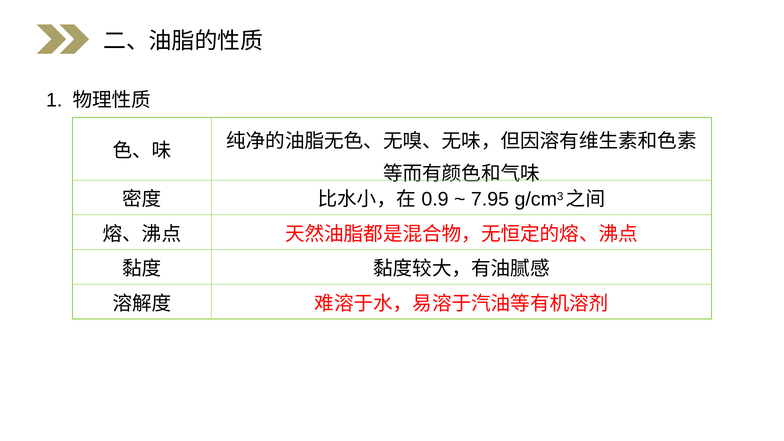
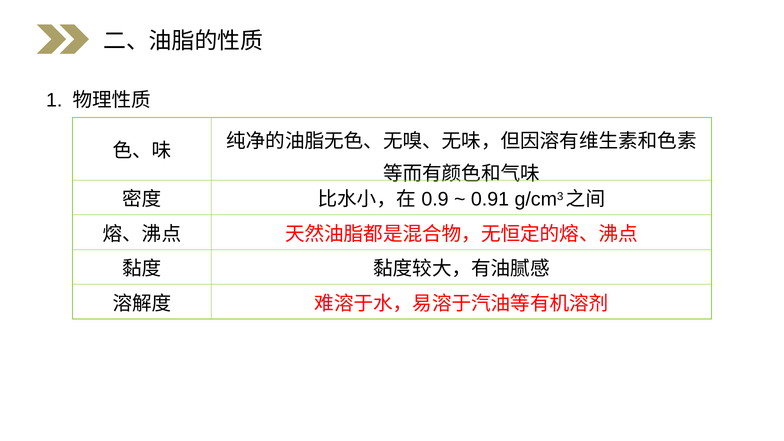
7.95: 7.95 -> 0.91
